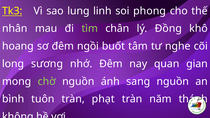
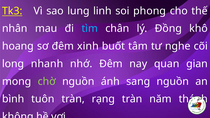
tìm colour: light green -> light blue
ngồi: ngồi -> xinh
sương: sương -> nhanh
phạt: phạt -> rạng
